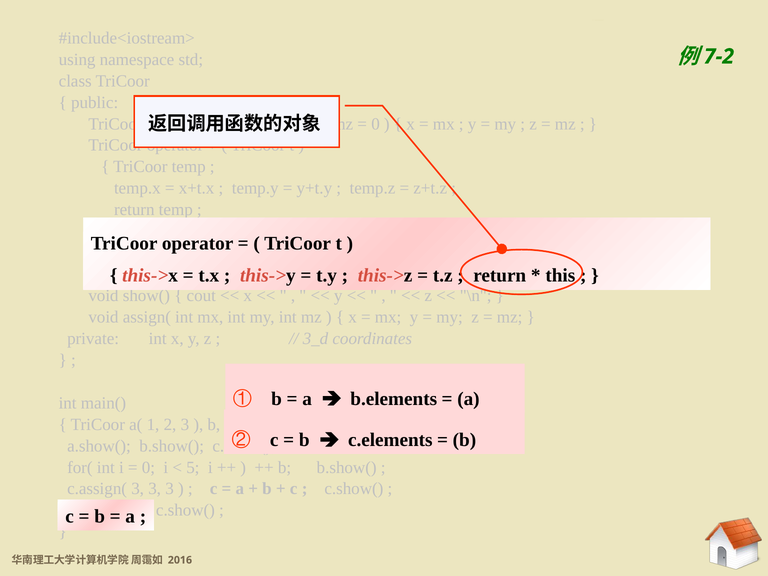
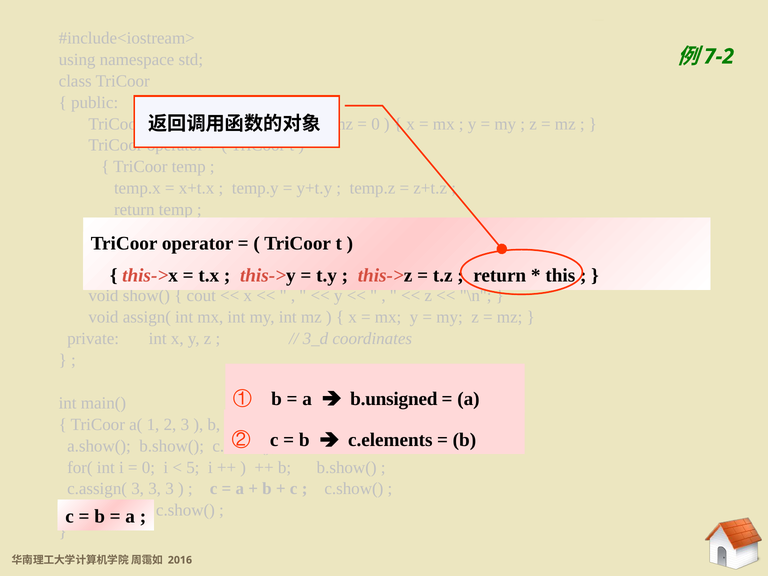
b.elements: b.elements -> b.unsigned
